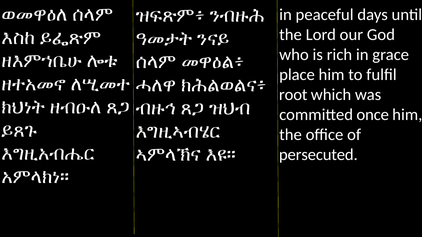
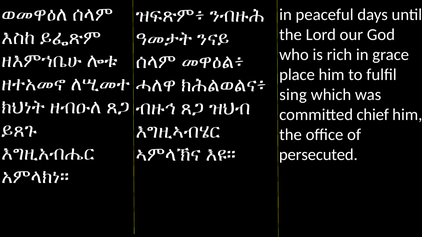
root: root -> sing
once: once -> chief
